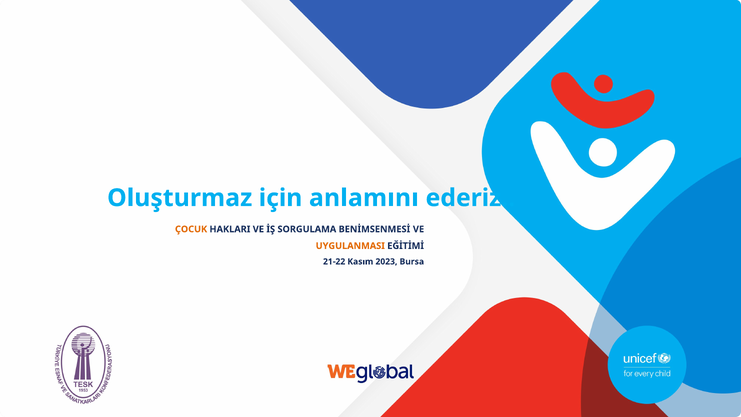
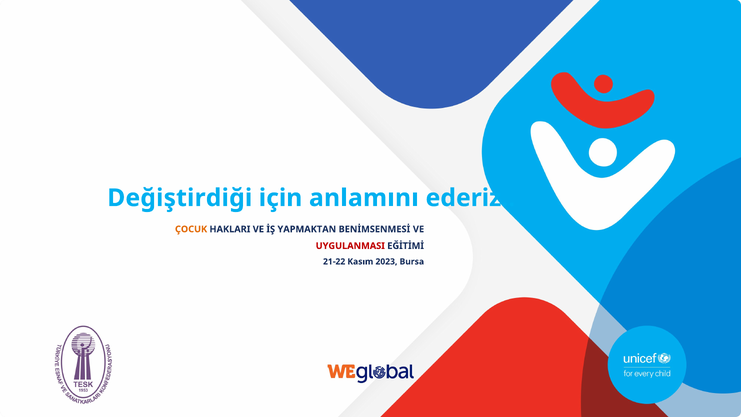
Oluşturmaz: Oluşturmaz -> Değiştirdiği
SORGULAMA: SORGULAMA -> YAPMAKTAN
UYGULANMASI colour: orange -> red
